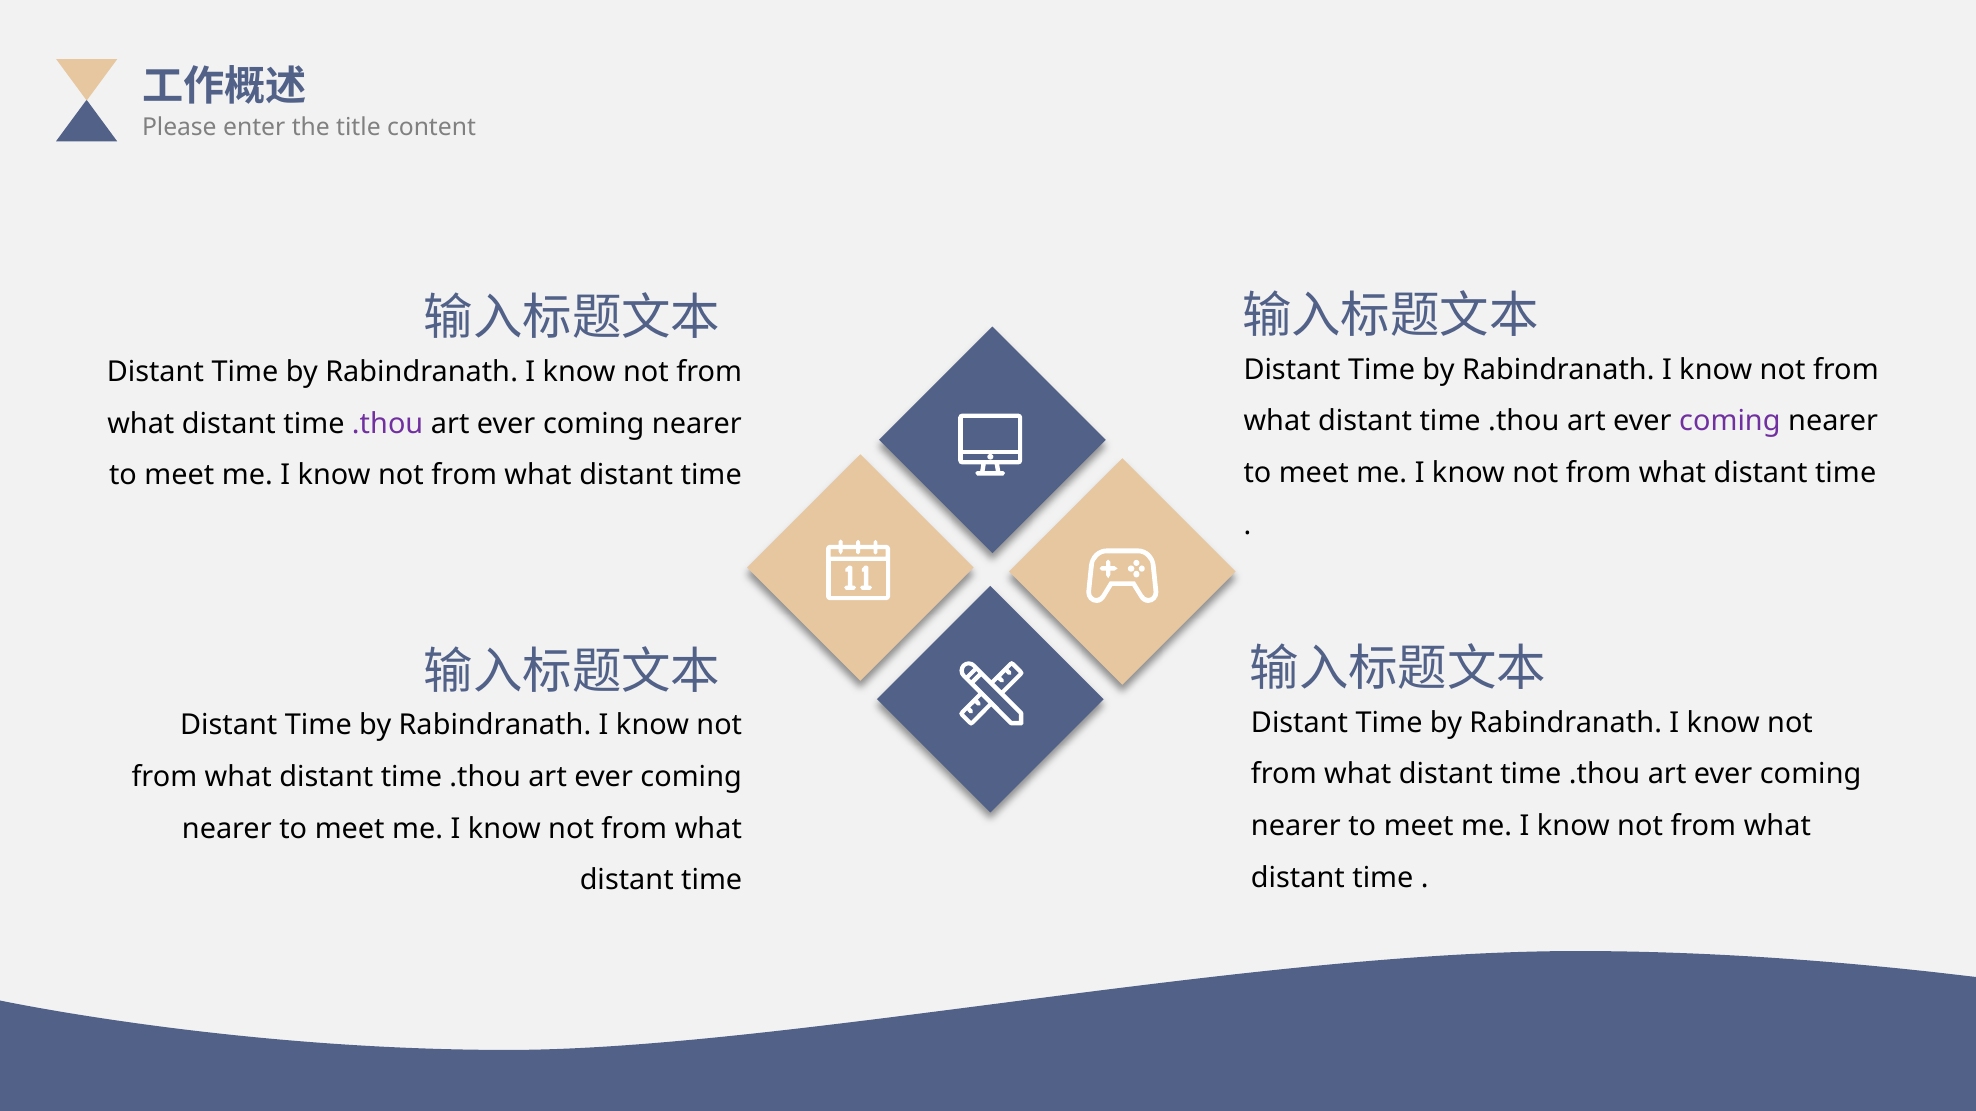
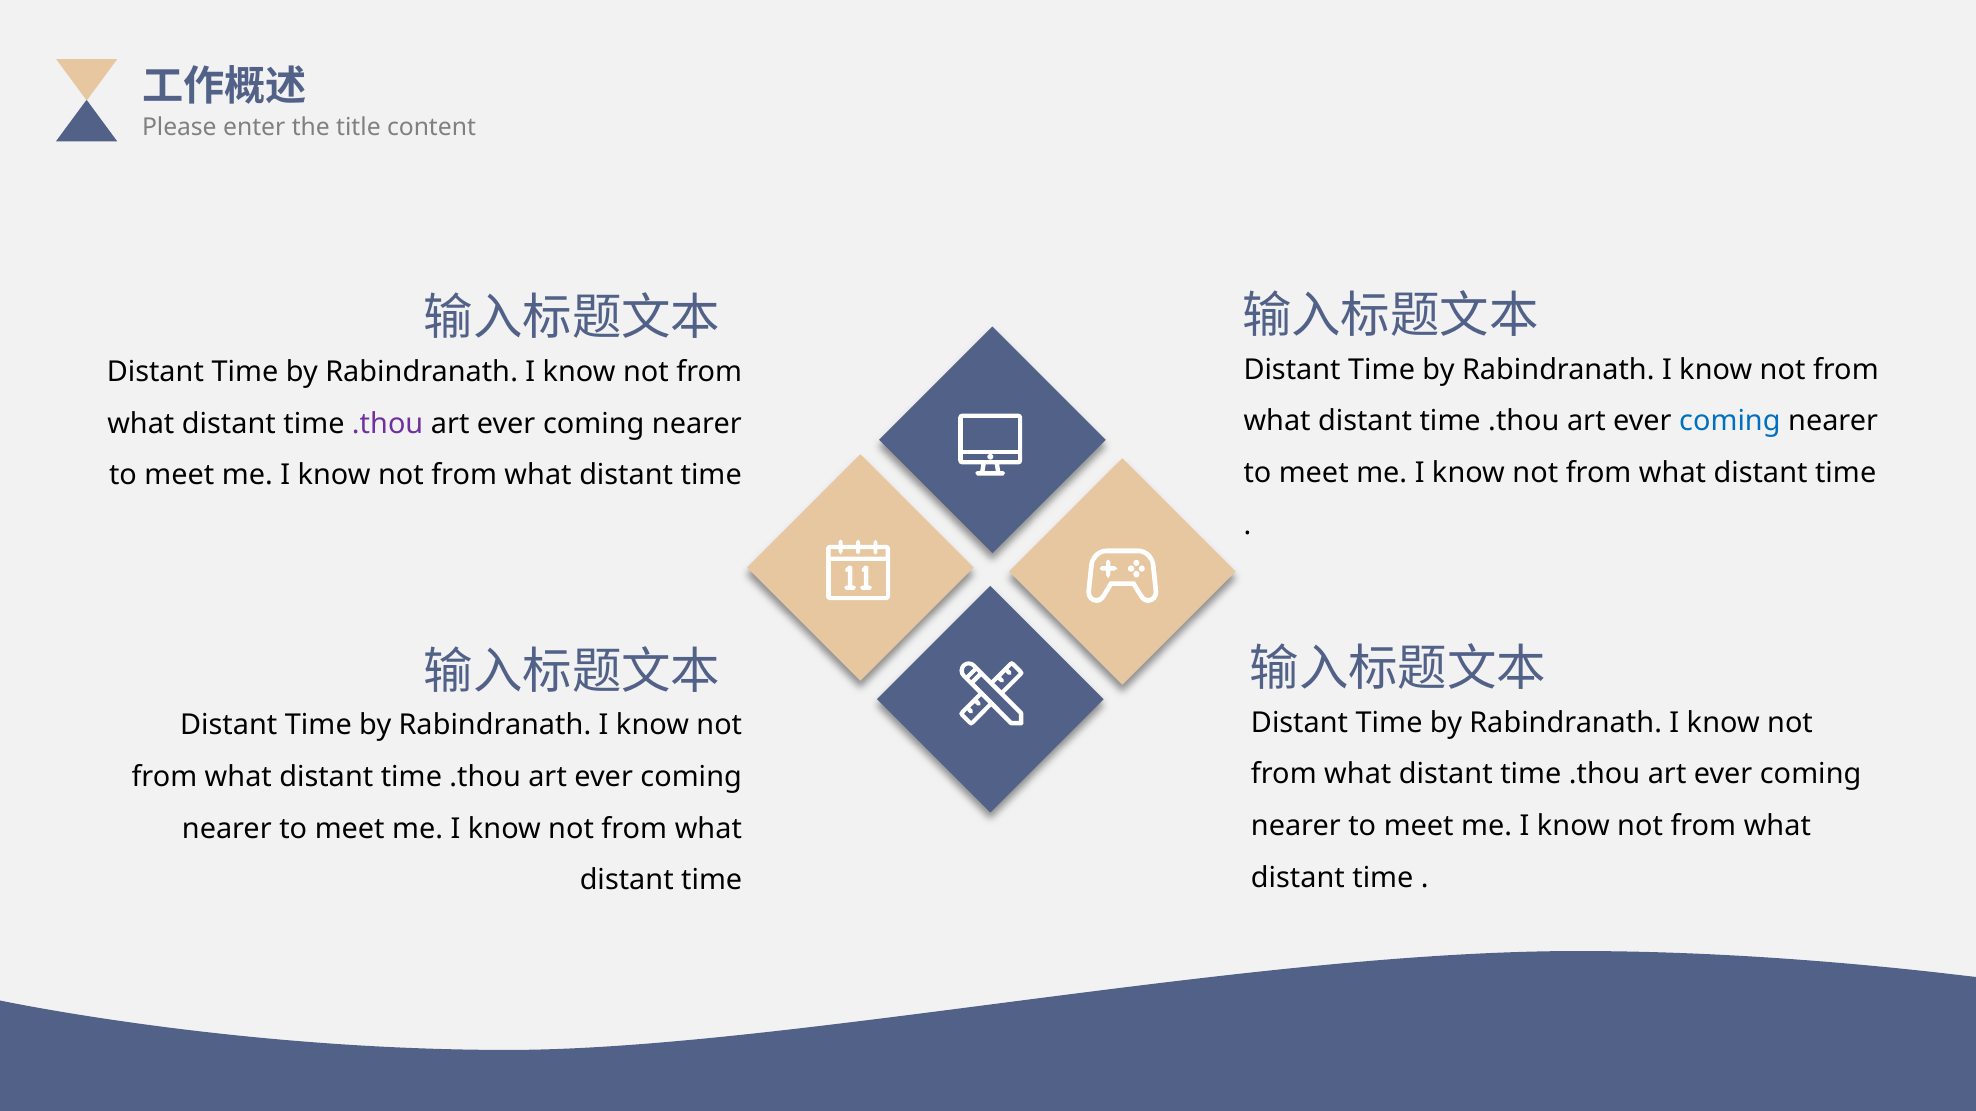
coming at (1730, 422) colour: purple -> blue
